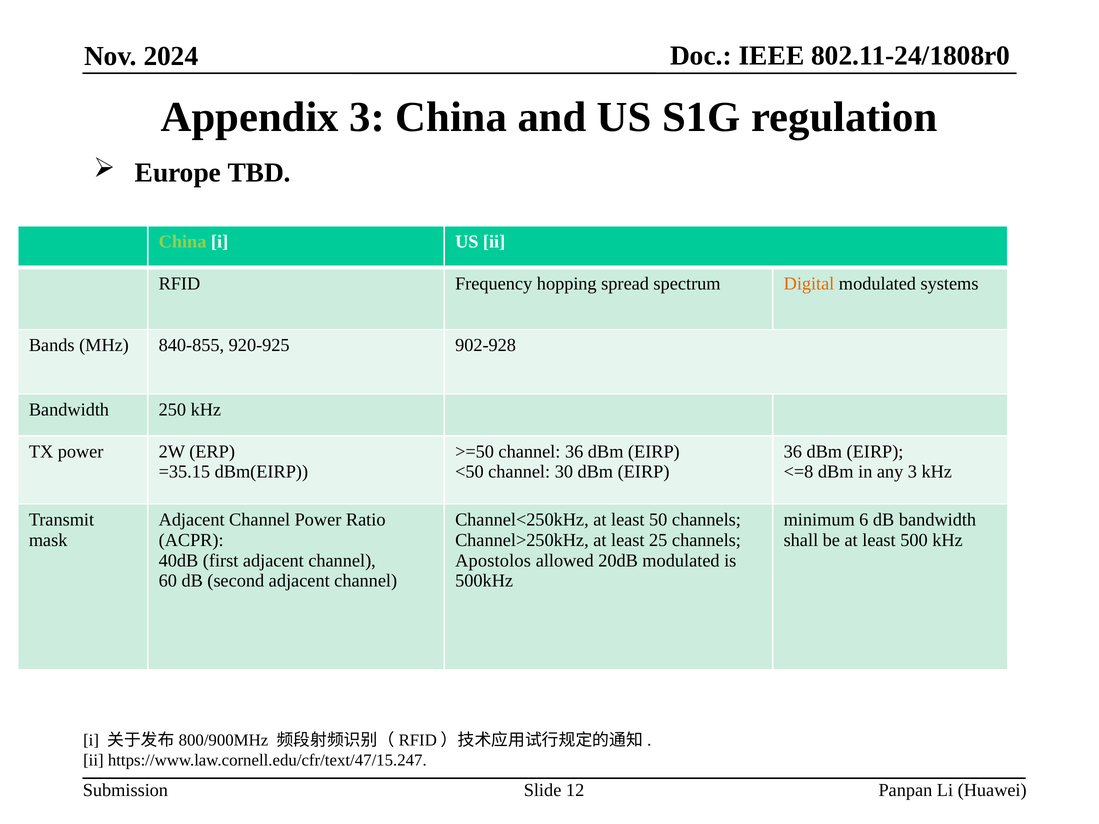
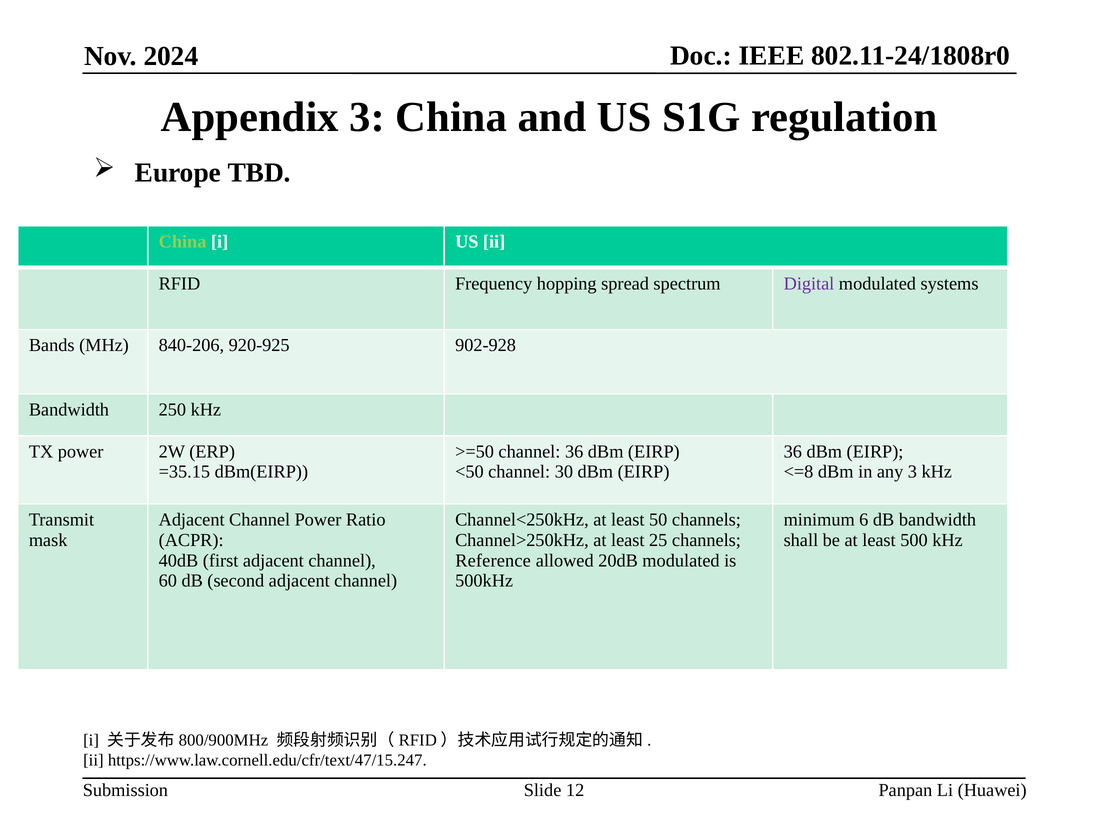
Digital colour: orange -> purple
840-855: 840-855 -> 840-206
Apostolos: Apostolos -> Reference
